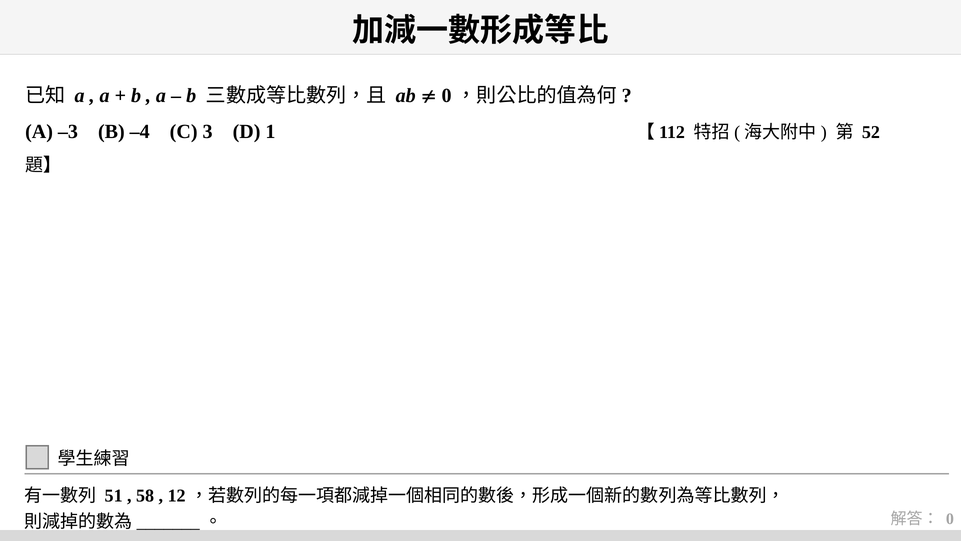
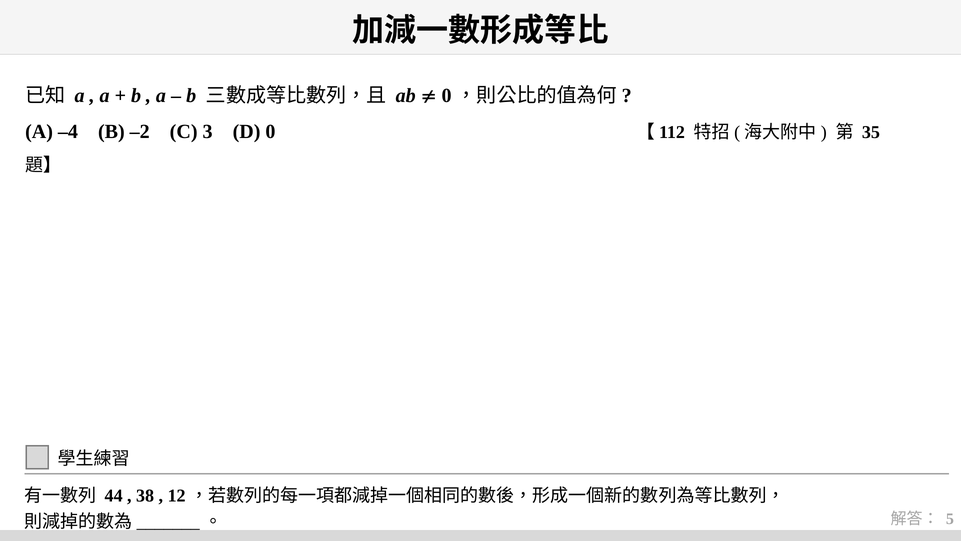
–3: –3 -> –4
–4: –4 -> –2
1: 1 -> 0
52: 52 -> 35
51: 51 -> 44
58: 58 -> 38
0: 0 -> 5
